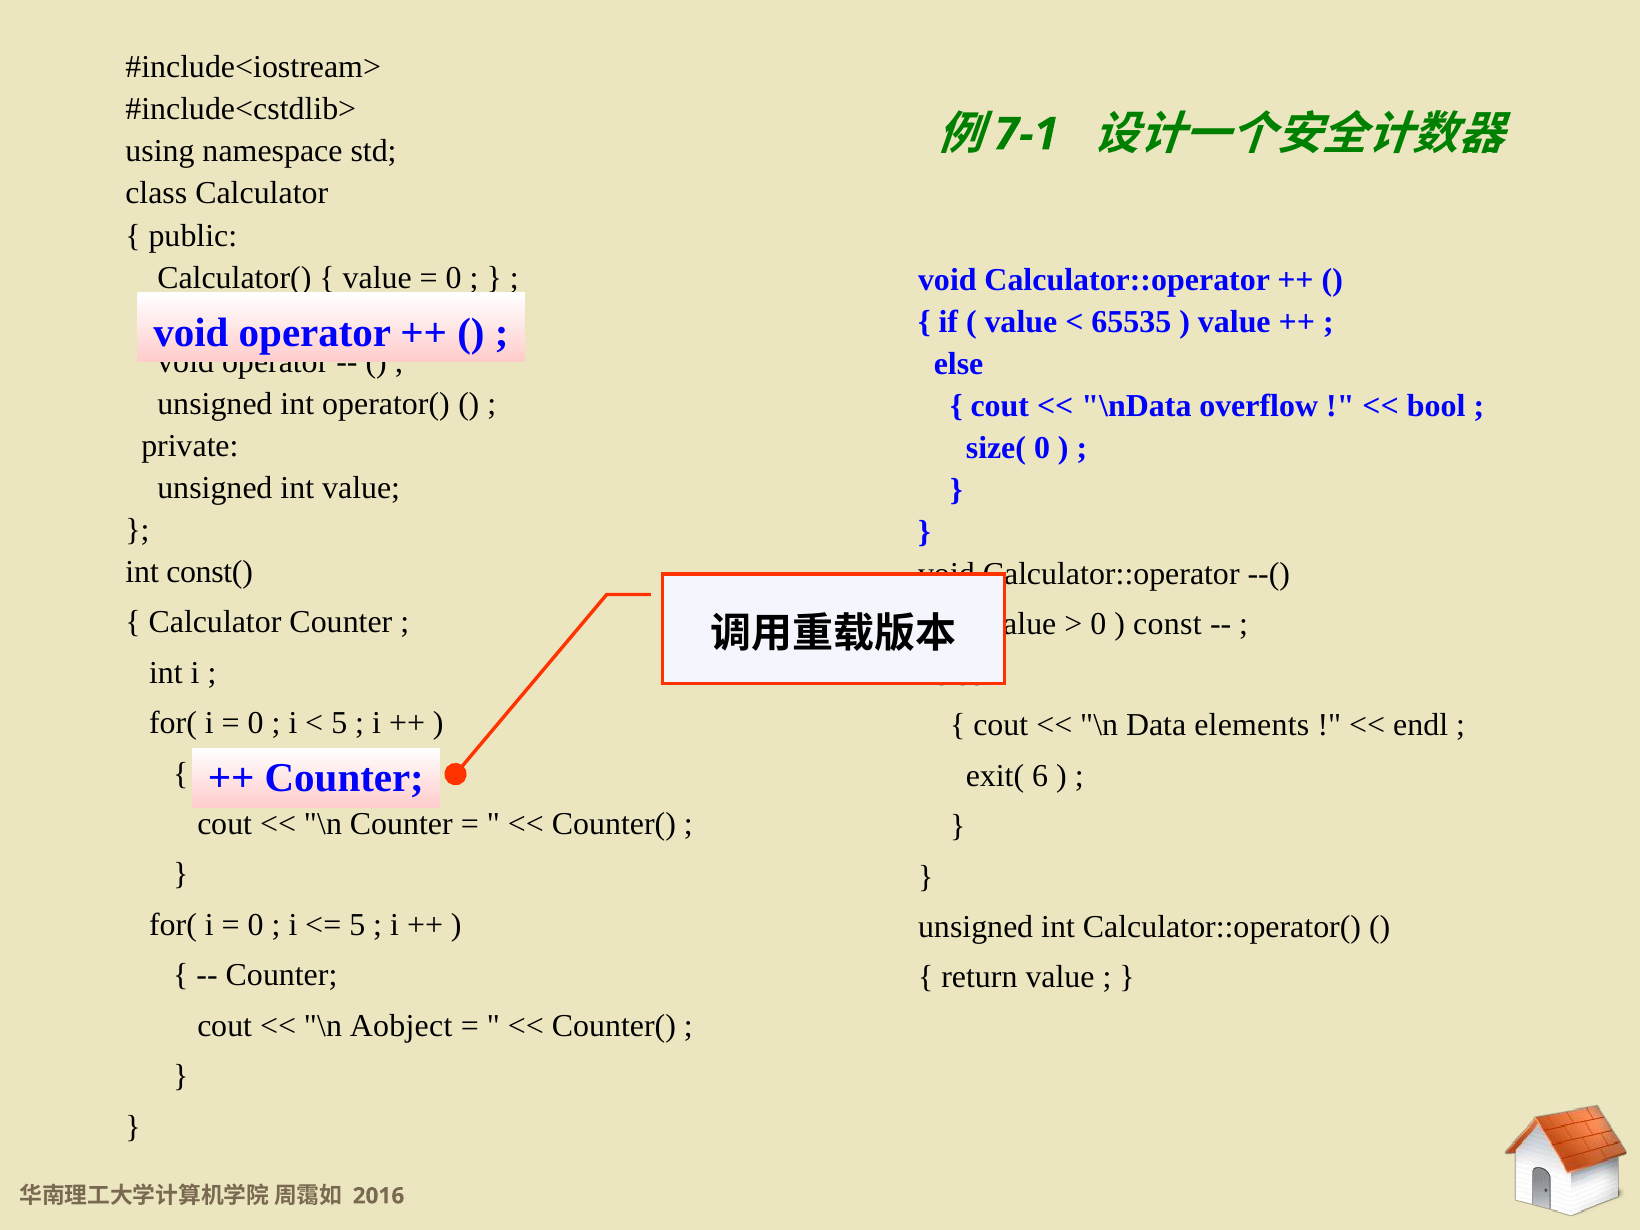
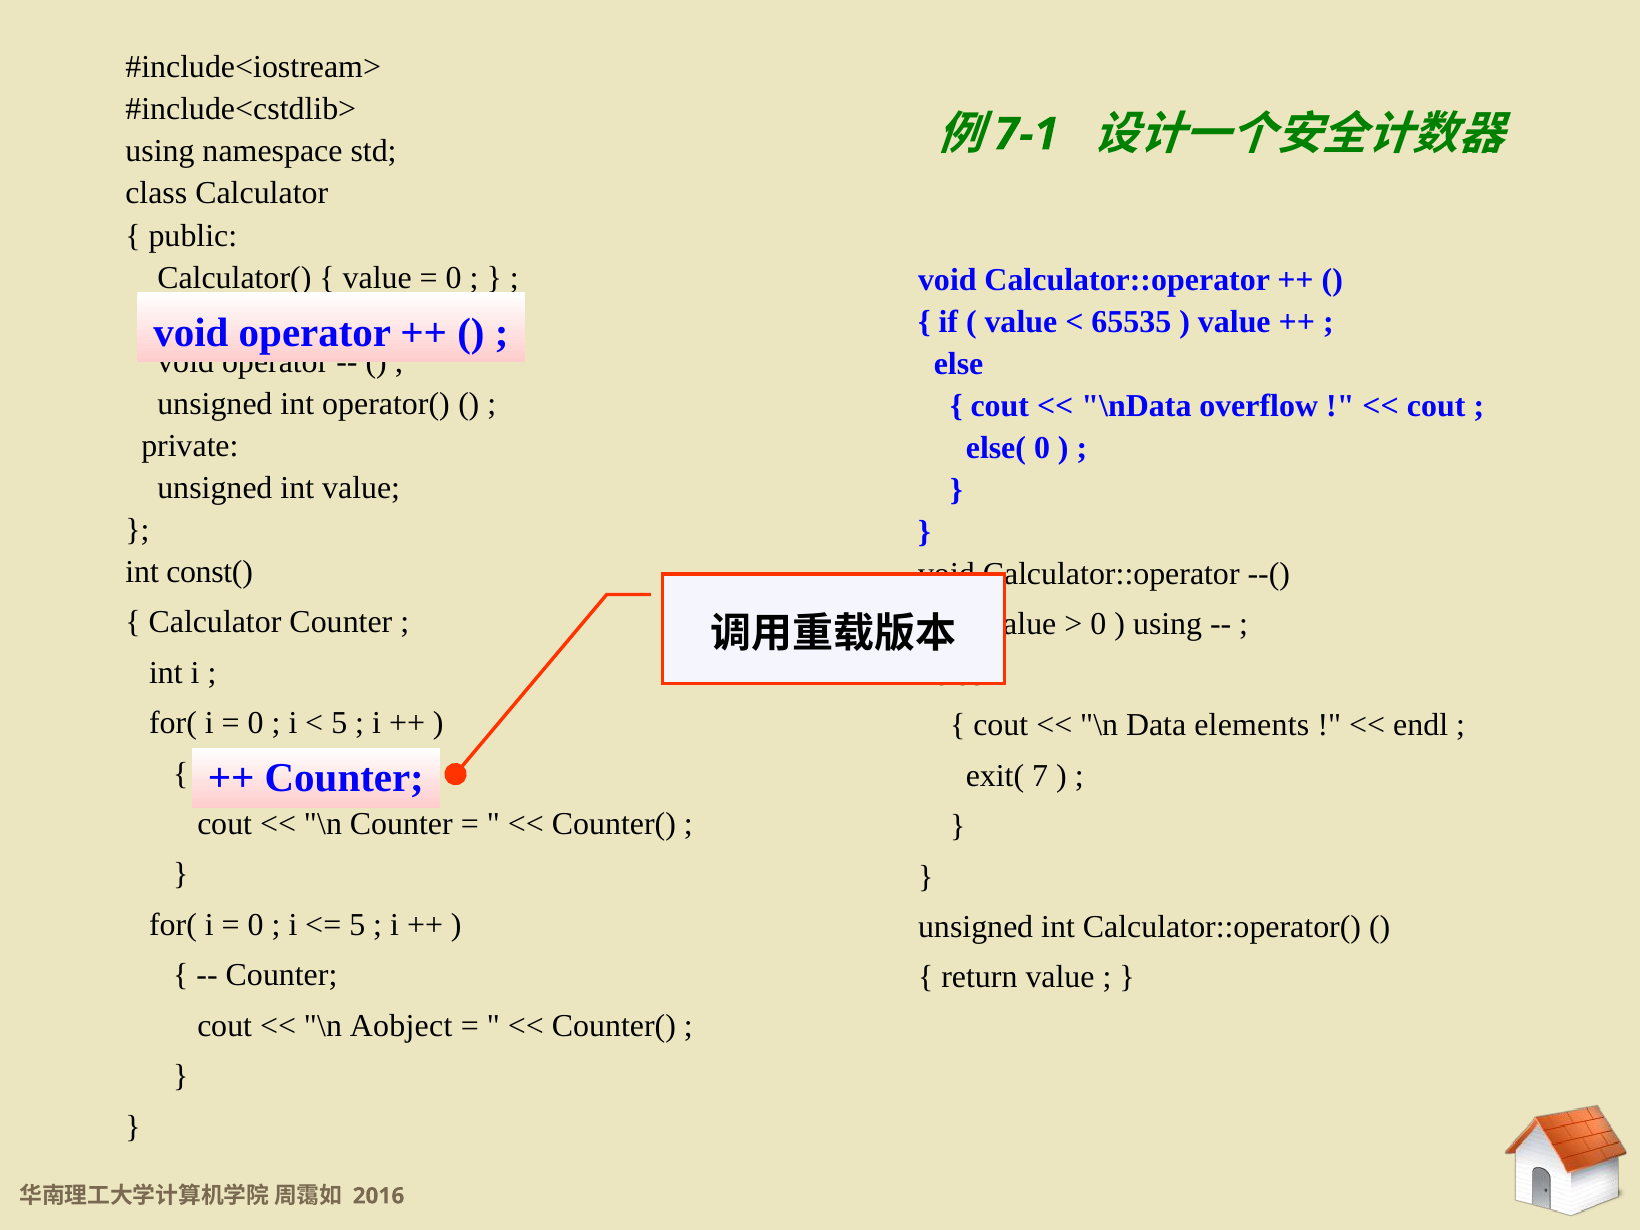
bool at (1436, 406): bool -> cout
size(: size( -> else(
const at (1167, 624): const -> using
6: 6 -> 7
